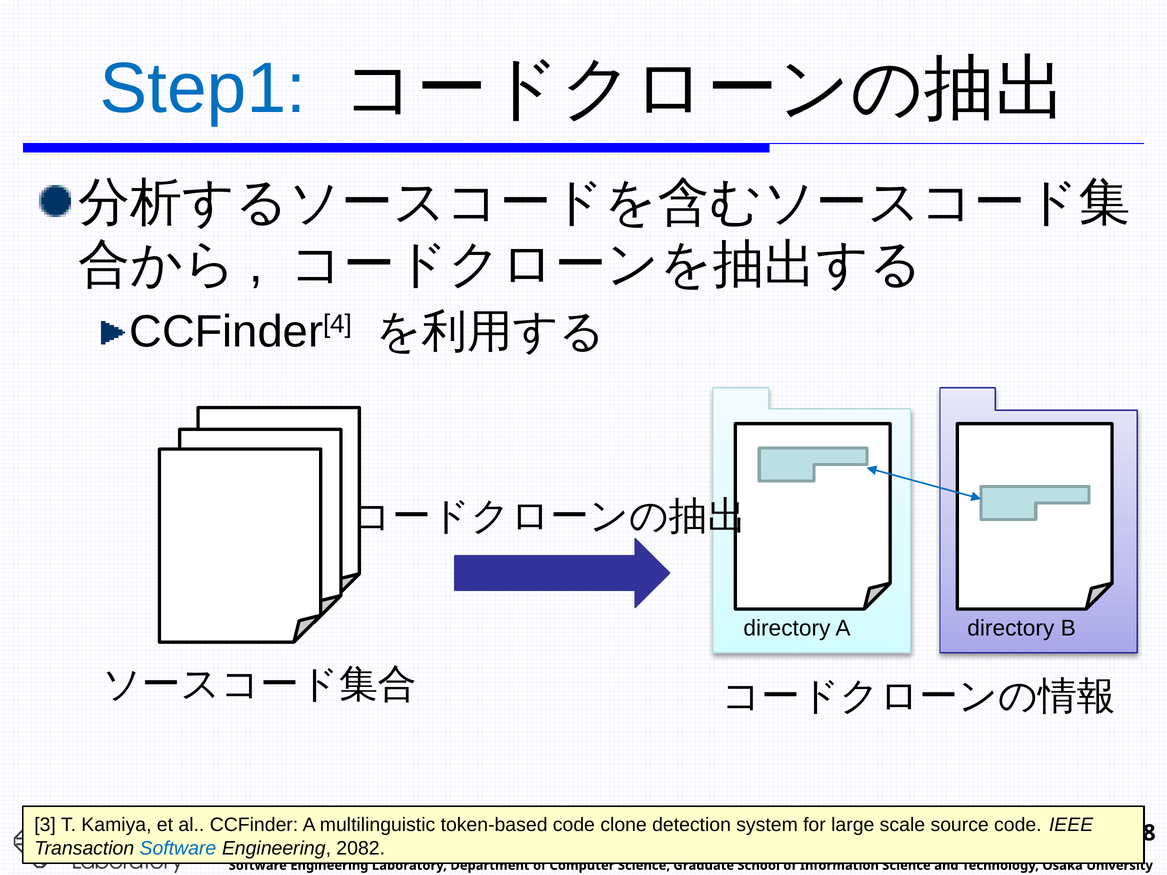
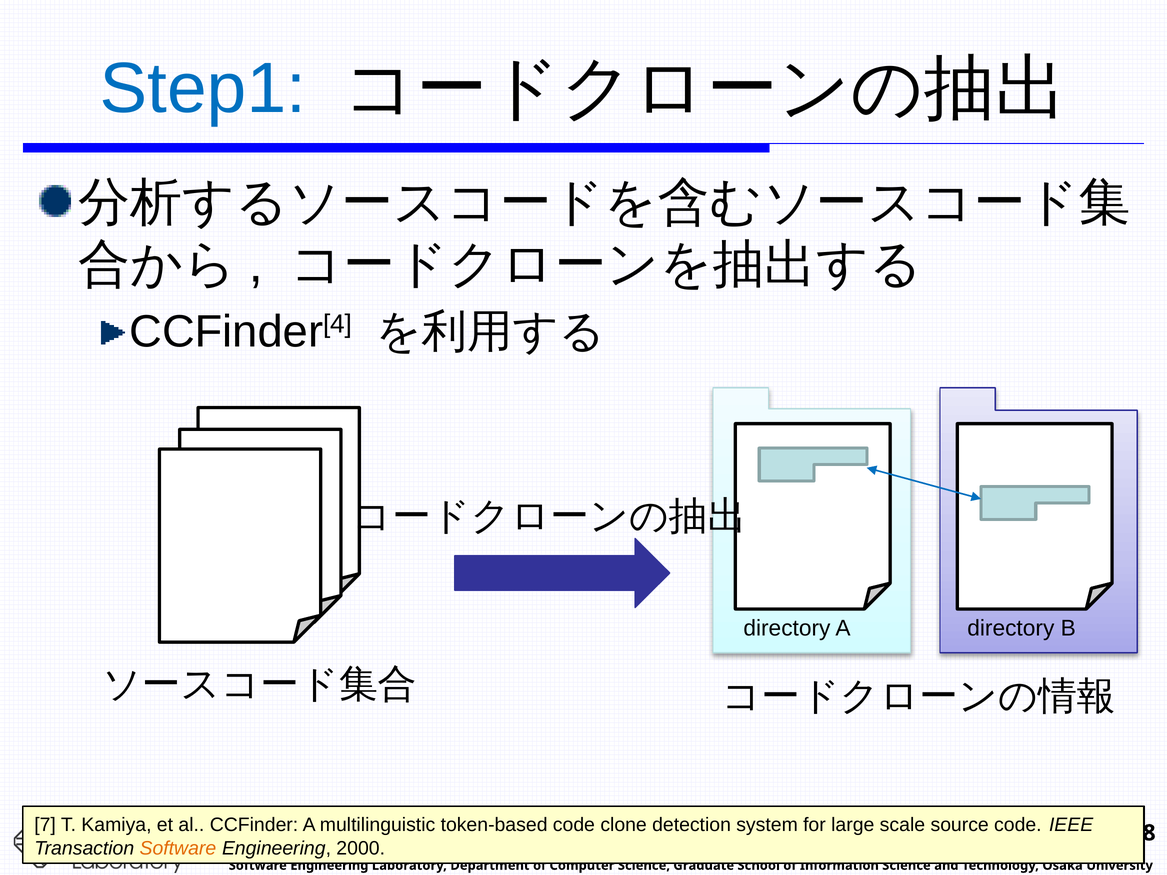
3: 3 -> 7
Software at (178, 848) colour: blue -> orange
2082: 2082 -> 2000
